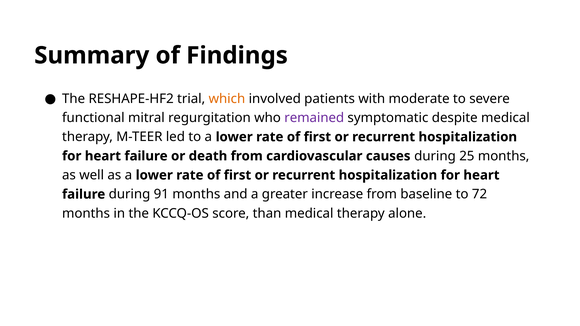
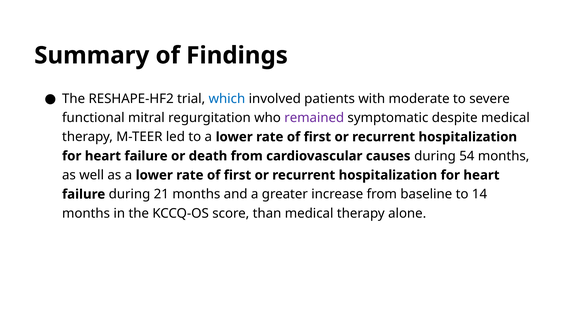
which colour: orange -> blue
25: 25 -> 54
91: 91 -> 21
72: 72 -> 14
